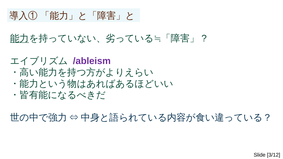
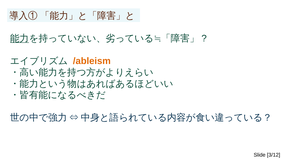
/ableism colour: purple -> orange
